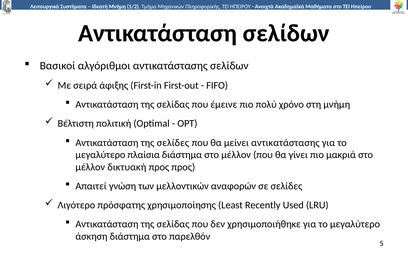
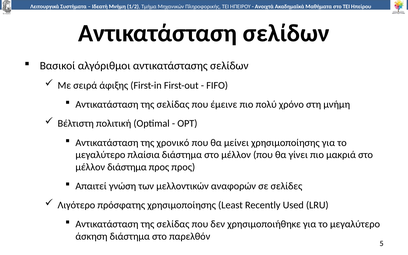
της σελίδες: σελίδες -> χρονικό
μείνει αντικατάστασης: αντικατάστασης -> χρησιμοποίησης
μέλλον δικτυακή: δικτυακή -> διάστημα
